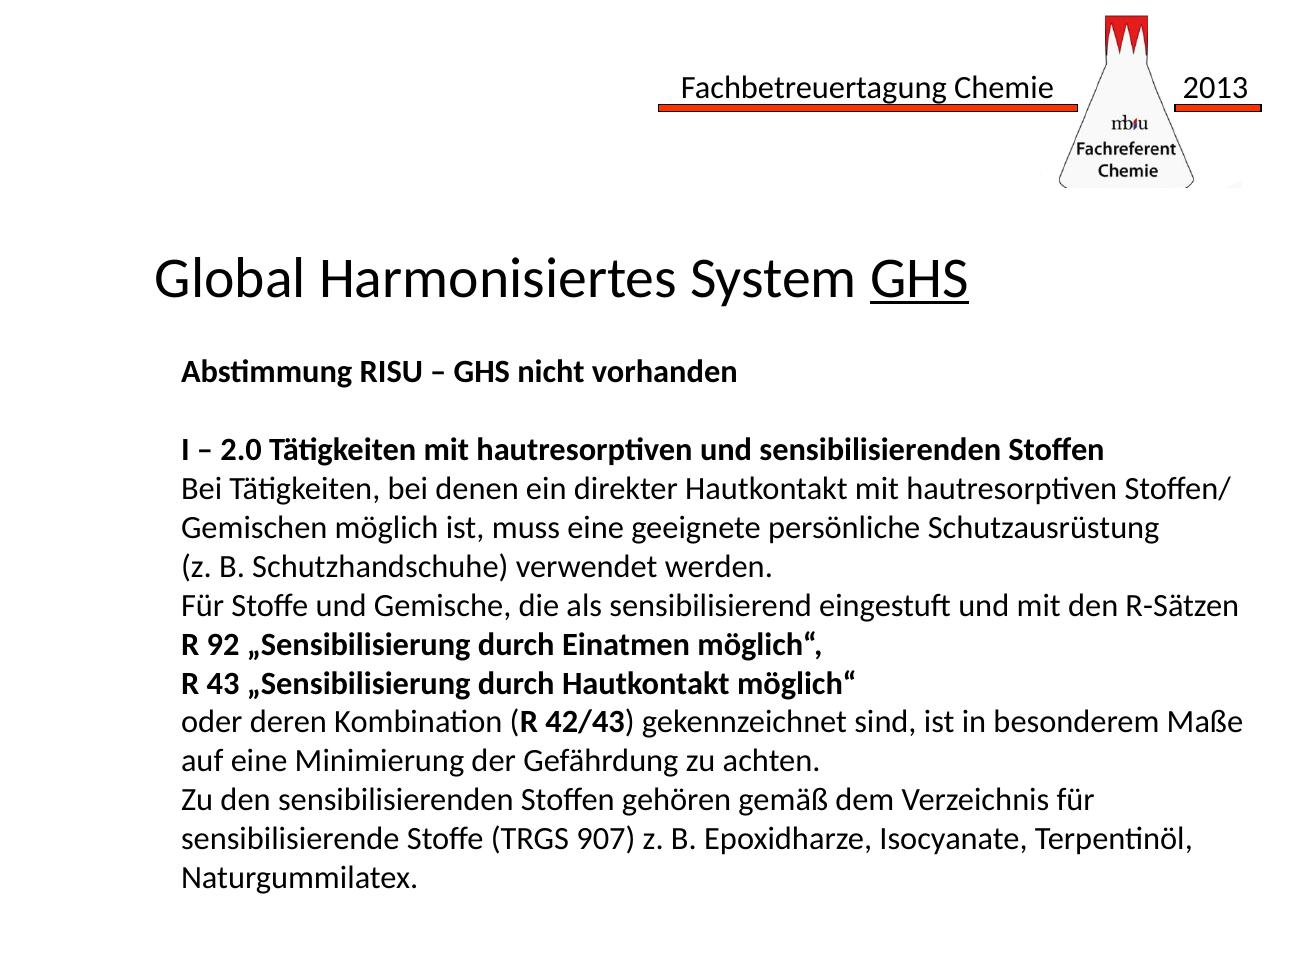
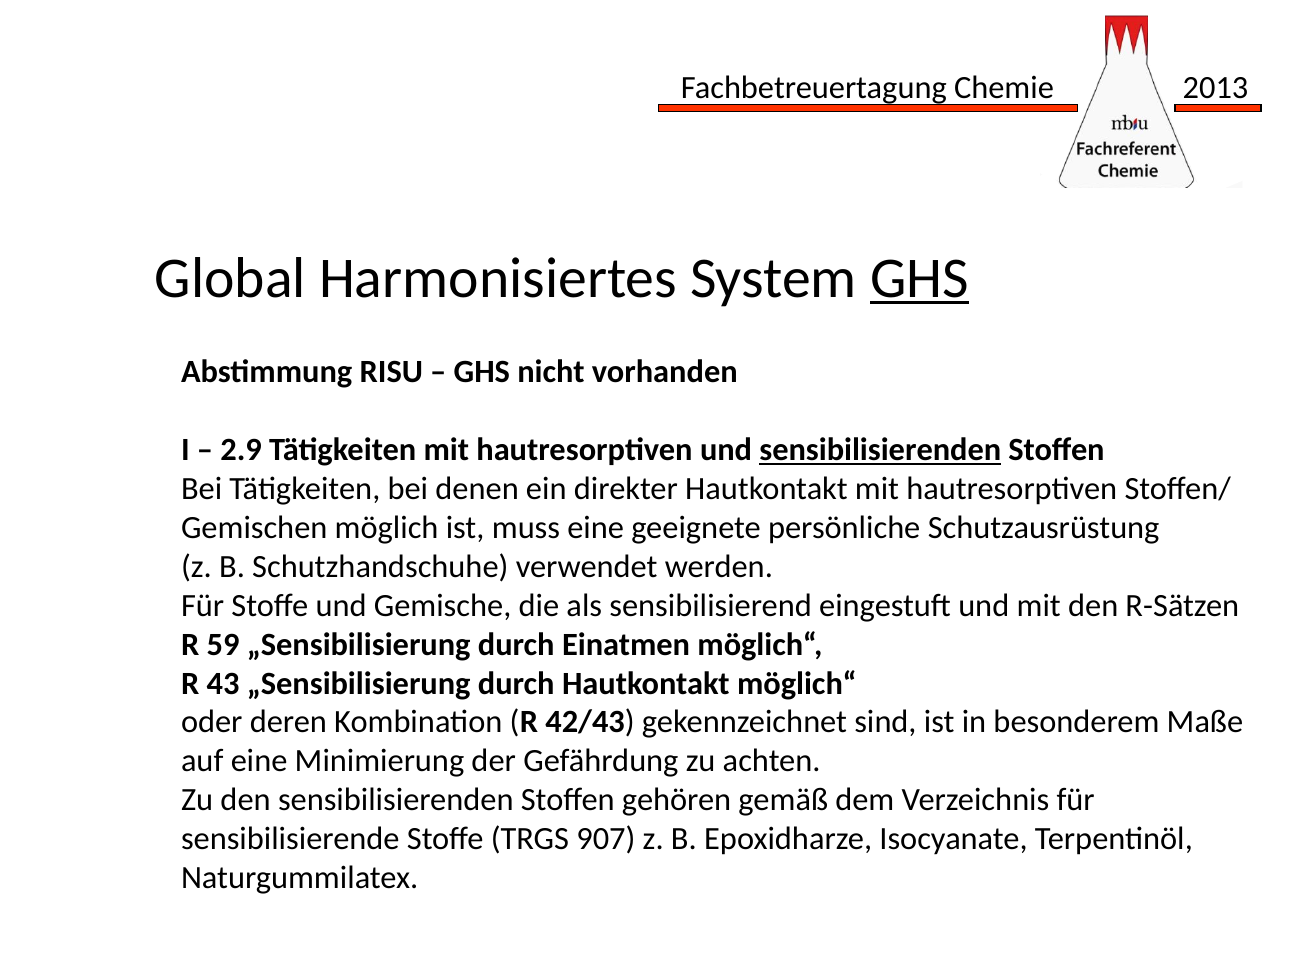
2.0: 2.0 -> 2.9
sensibilisierenden at (880, 450) underline: none -> present
92: 92 -> 59
